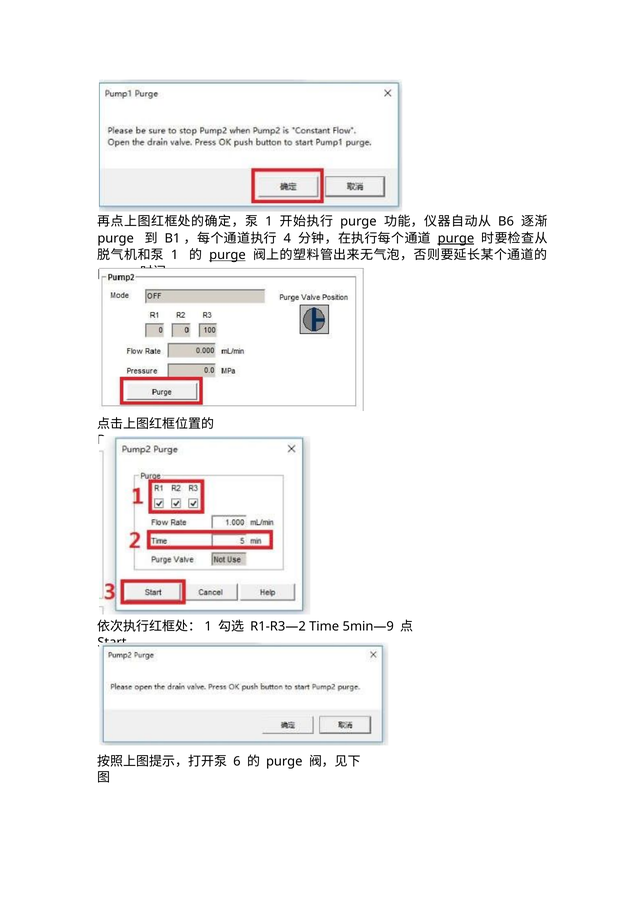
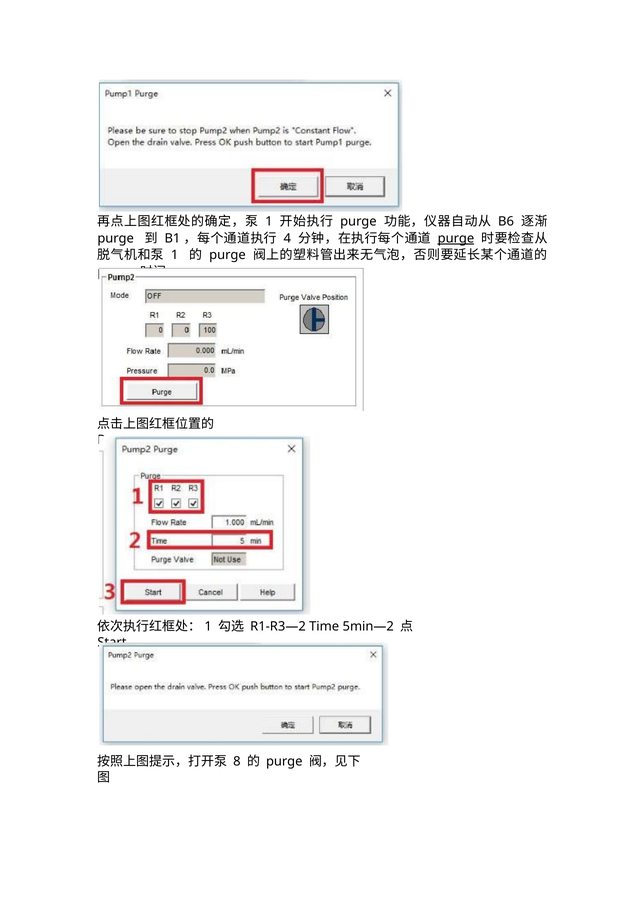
purge at (227, 255) underline: present -> none
5min—9: 5min—9 -> 5min—2
6: 6 -> 8
